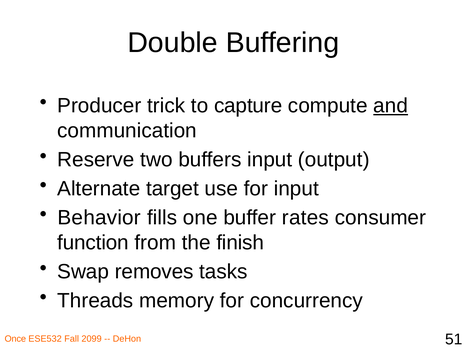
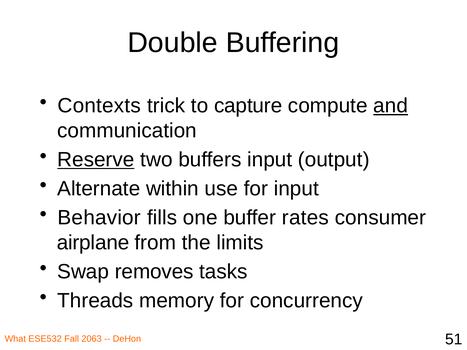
Producer: Producer -> Contexts
Reserve underline: none -> present
target: target -> within
function: function -> airplane
finish: finish -> limits
Once: Once -> What
2099: 2099 -> 2063
